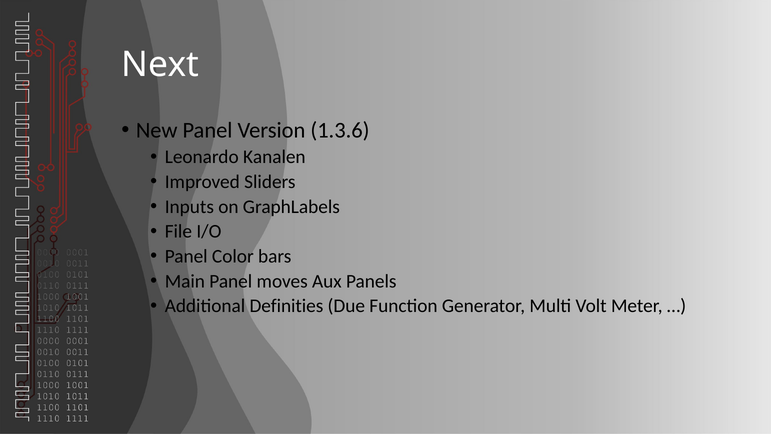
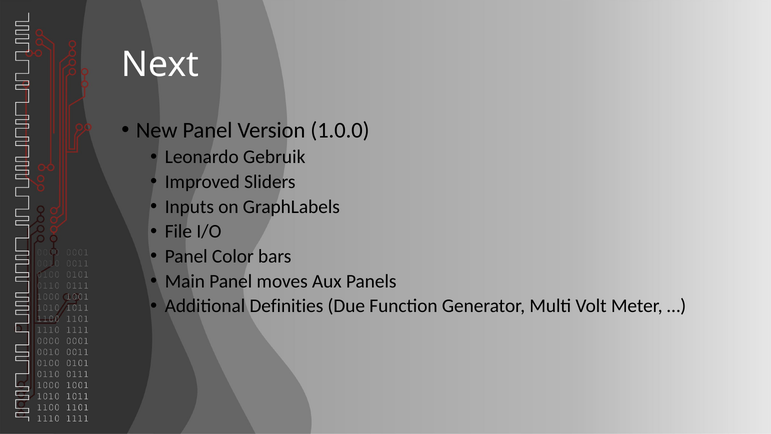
1.3.6: 1.3.6 -> 1.0.0
Kanalen: Kanalen -> Gebruik
